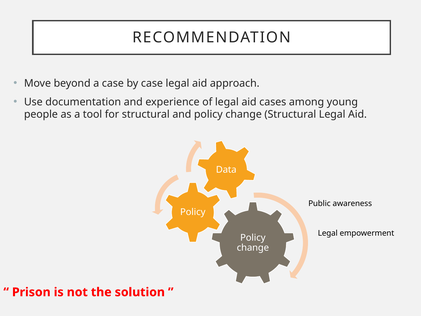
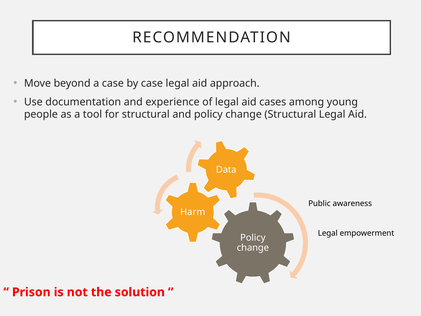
Policy at (193, 212): Policy -> Harm
